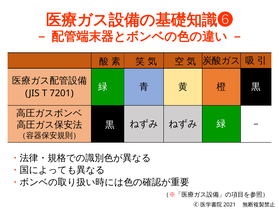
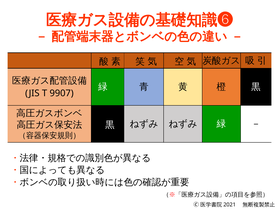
7201: 7201 -> 9907
